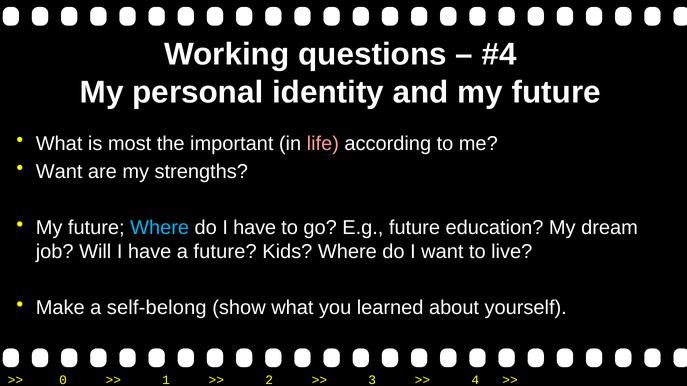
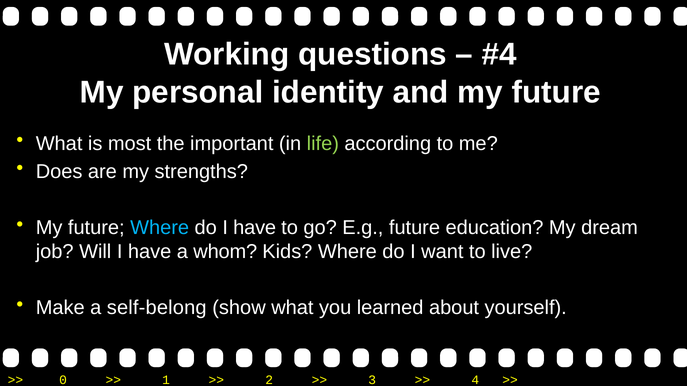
life colour: pink -> light green
Want at (59, 172): Want -> Does
a future: future -> whom
